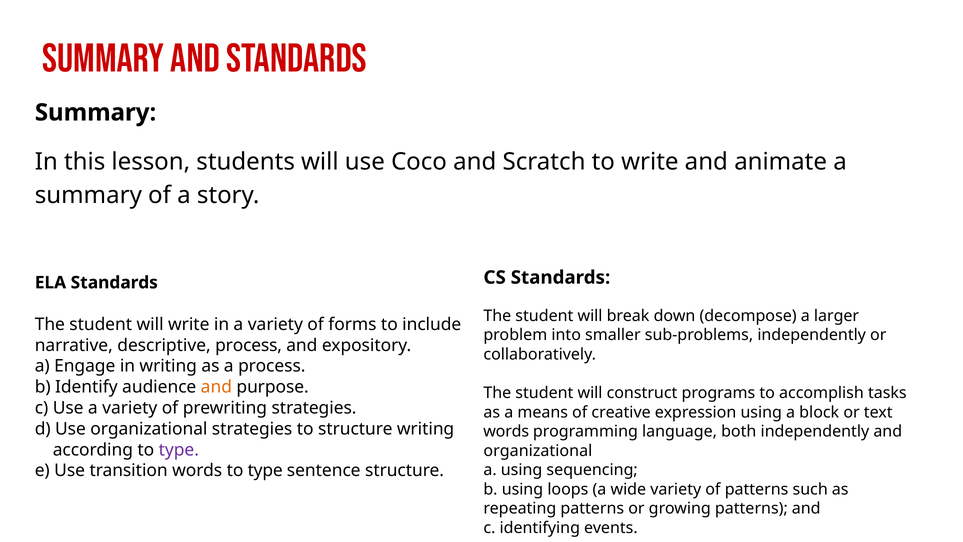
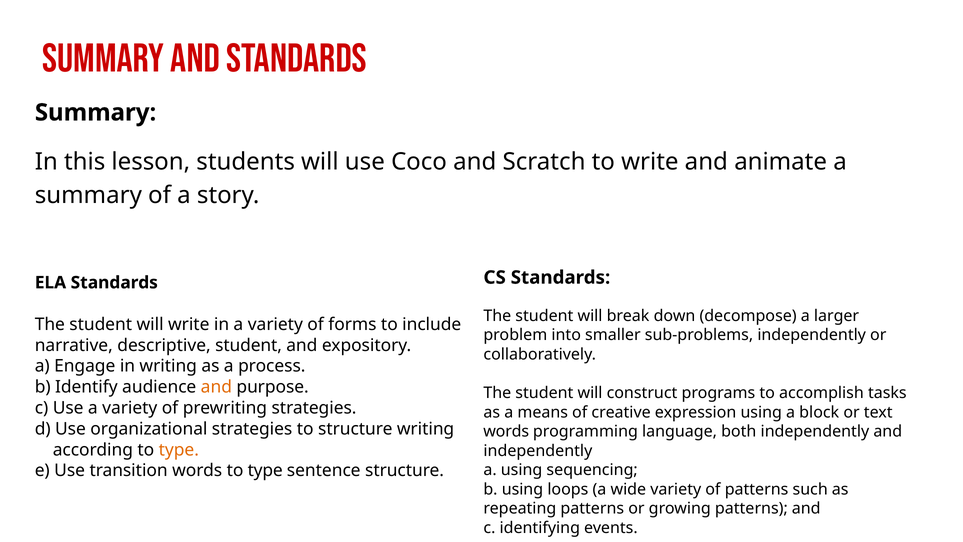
descriptive process: process -> student
type at (179, 450) colour: purple -> orange
organizational at (538, 451): organizational -> independently
